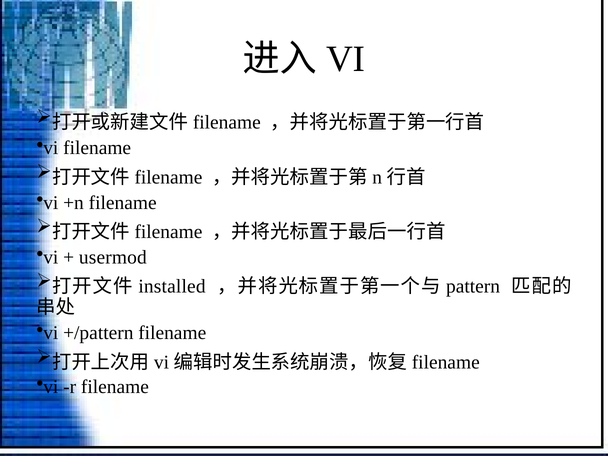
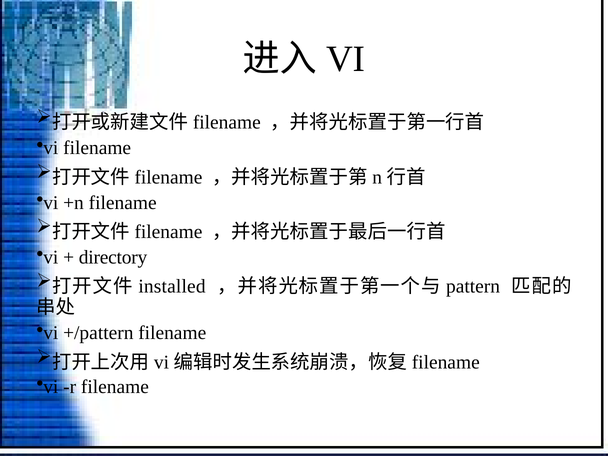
usermod: usermod -> directory
